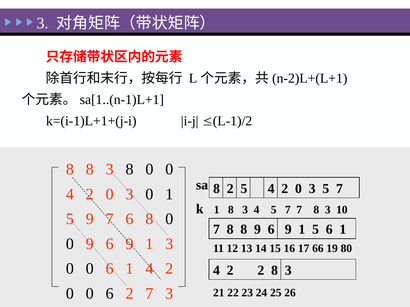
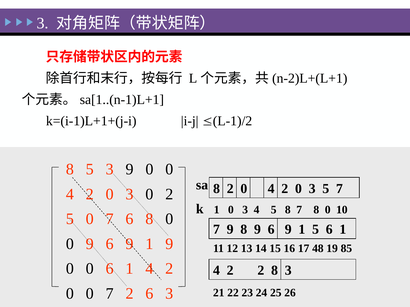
8 at (90, 170): 8 -> 5
8 at (129, 170): 8 -> 9
8 2 5: 5 -> 0
0 1: 1 -> 2
1 8: 8 -> 0
4 5 7: 7 -> 8
7 8 3: 3 -> 0
5 9: 9 -> 0
8 at (230, 230): 8 -> 9
1 3: 3 -> 9
66: 66 -> 48
80: 80 -> 85
6 at (110, 294): 6 -> 7
2 7: 7 -> 6
